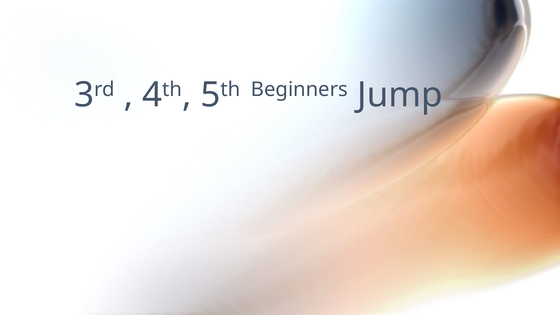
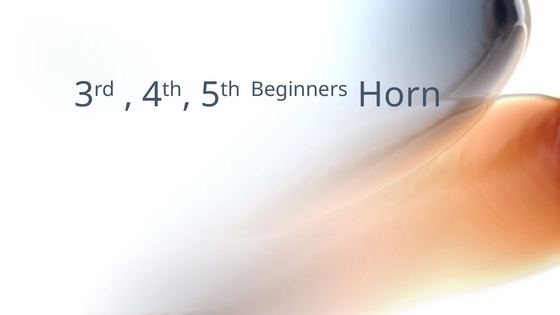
Jump: Jump -> Horn
